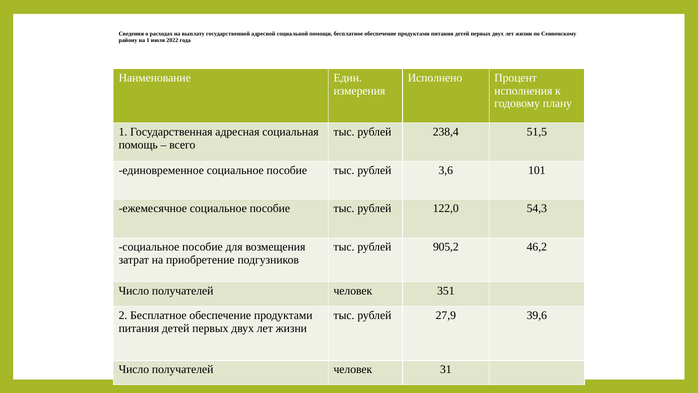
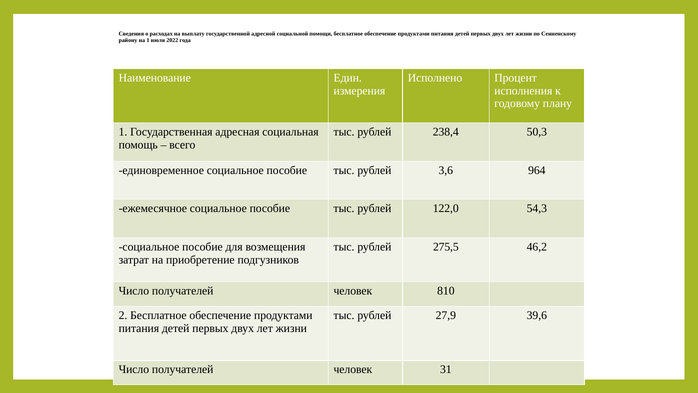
51,5: 51,5 -> 50,3
101: 101 -> 964
905,2: 905,2 -> 275,5
351: 351 -> 810
